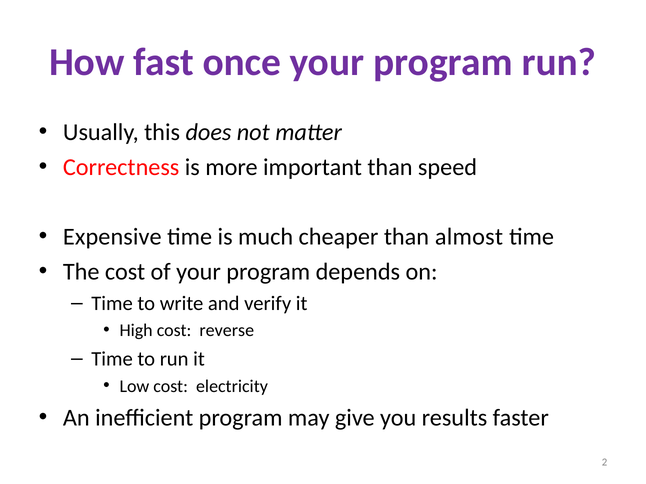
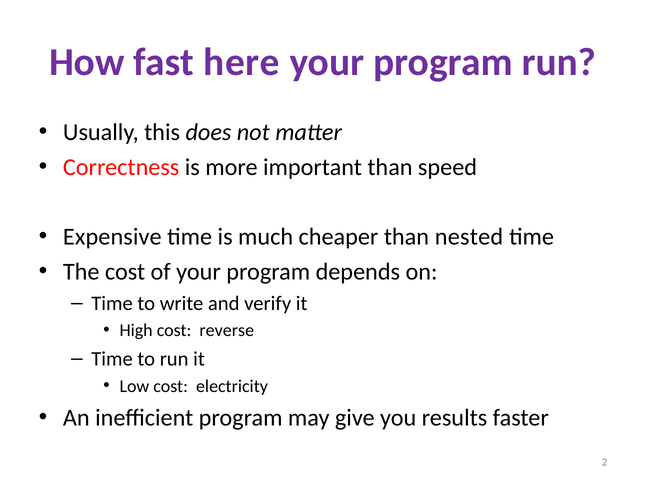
once: once -> here
almost: almost -> nested
